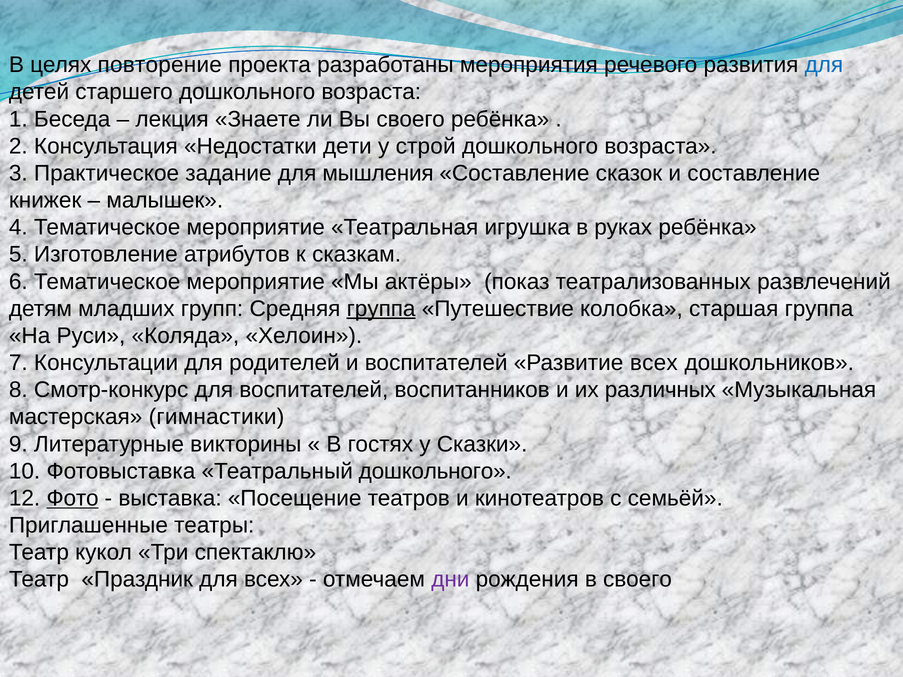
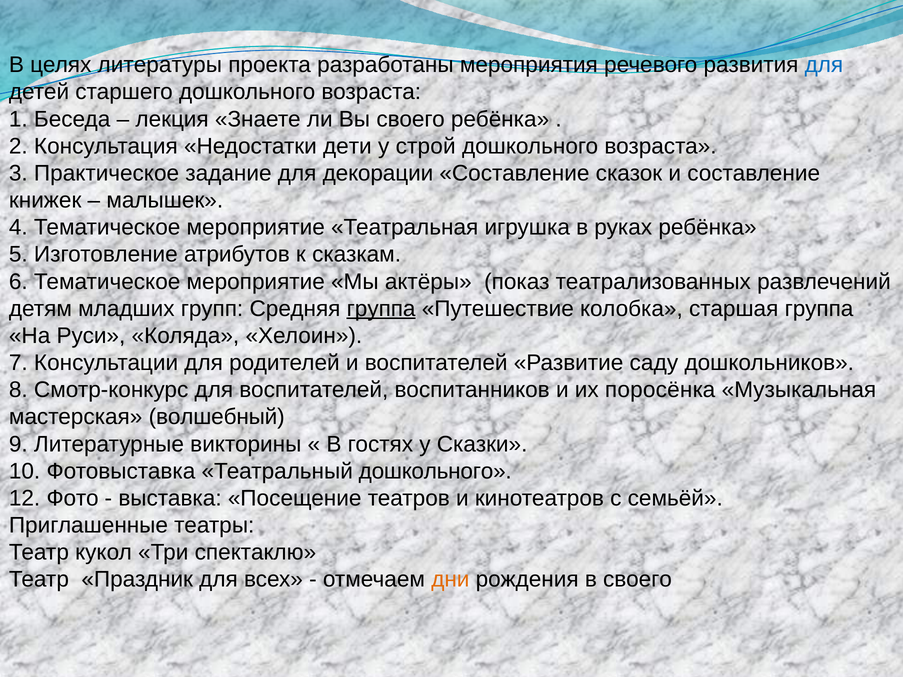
повторение: повторение -> литературы
мышления: мышления -> декорации
Развитие всех: всех -> саду
различных: различных -> поросёнка
гимнастики: гимнастики -> волшебный
Фото underline: present -> none
дни colour: purple -> orange
